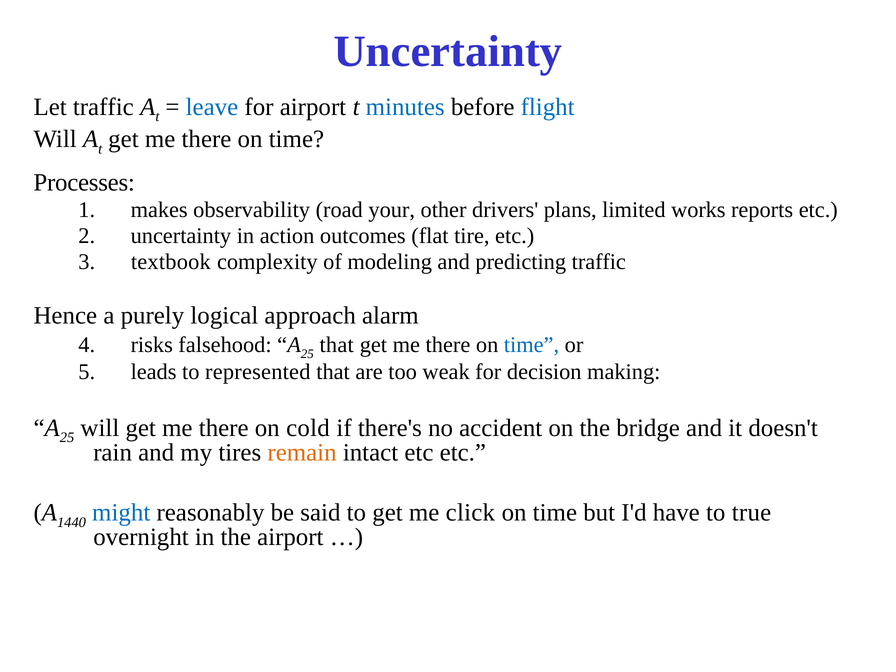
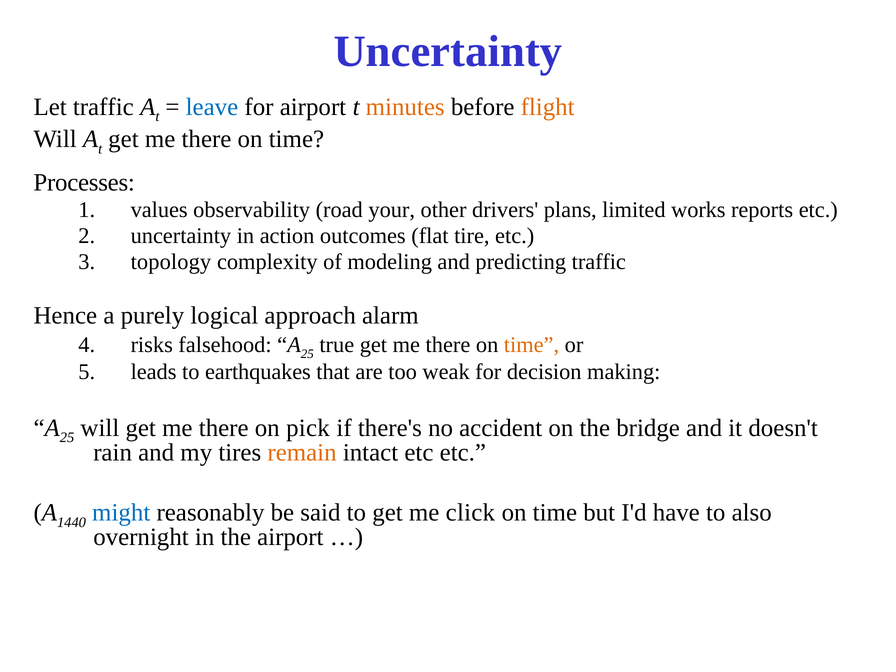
minutes colour: blue -> orange
flight colour: blue -> orange
makes: makes -> values
textbook: textbook -> topology
that at (337, 345): that -> true
time at (531, 345) colour: blue -> orange
represented: represented -> earthquakes
cold: cold -> pick
true: true -> also
